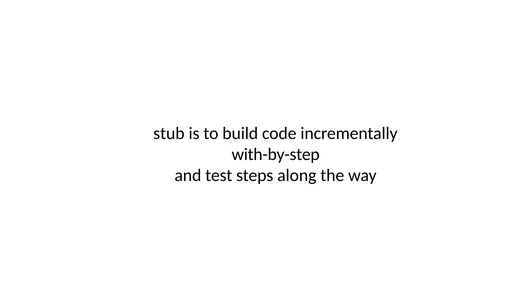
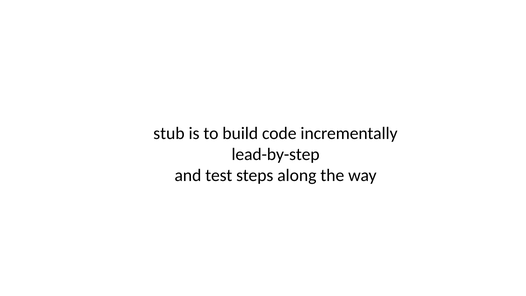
with-by-step: with-by-step -> lead-by-step
